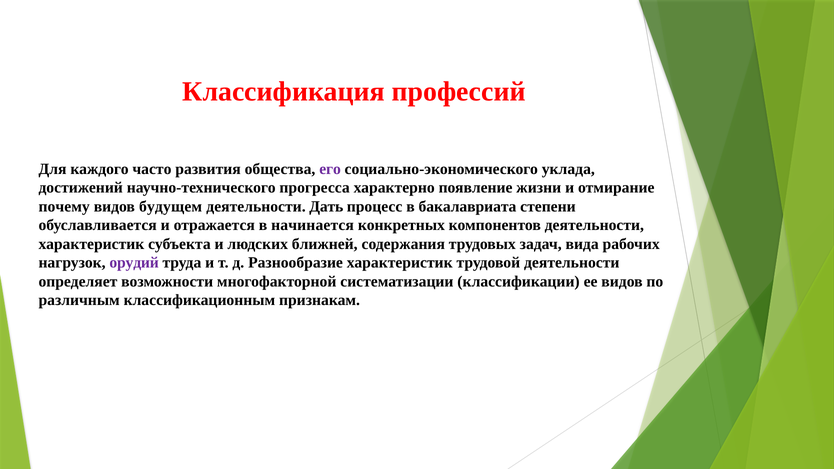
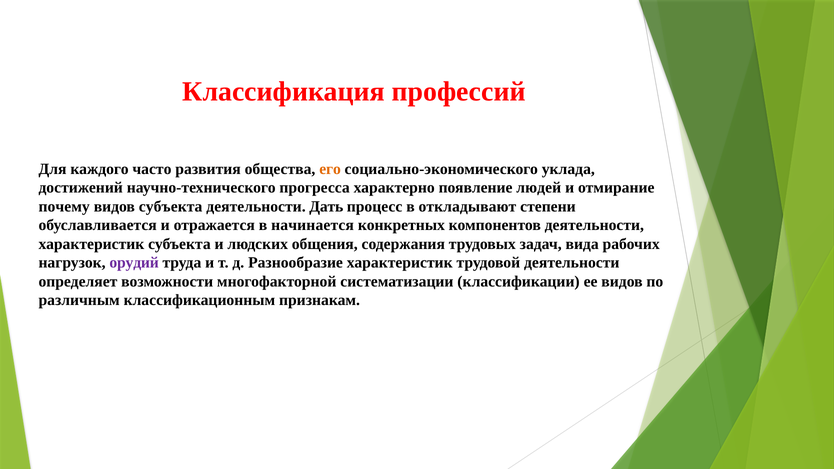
его colour: purple -> orange
жизни: жизни -> людей
видов будущем: будущем -> субъекта
бакалавриата: бакалавриата -> откладывают
ближней: ближней -> общения
